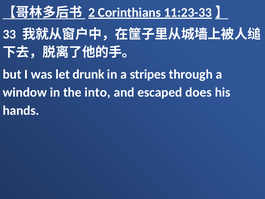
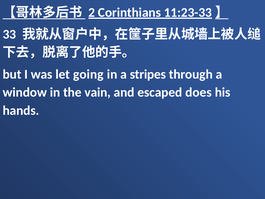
drunk: drunk -> going
into: into -> vain
